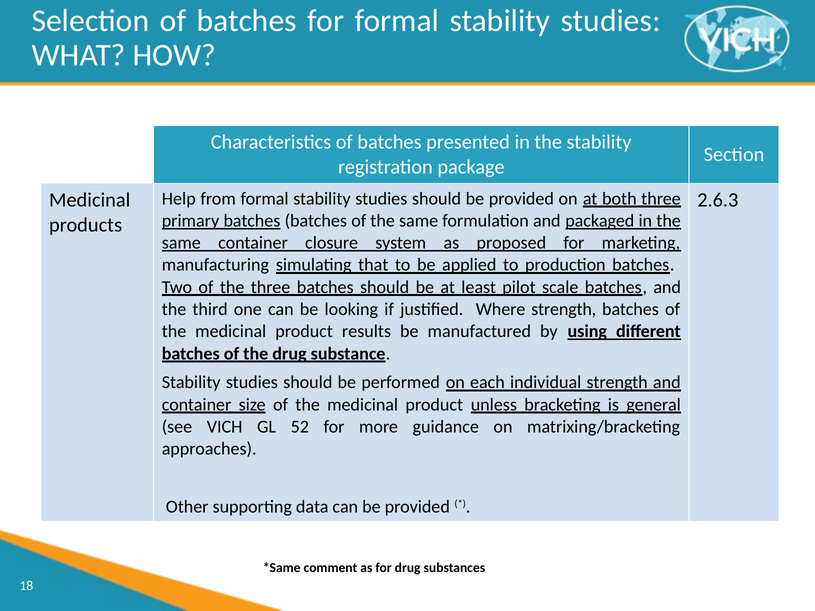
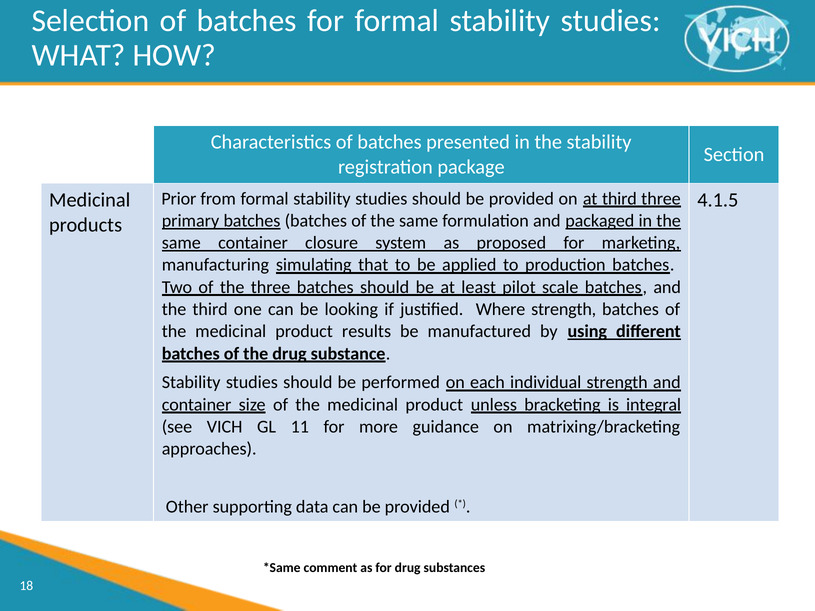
Help: Help -> Prior
at both: both -> third
2.6.3: 2.6.3 -> 4.1.5
general: general -> integral
52: 52 -> 11
